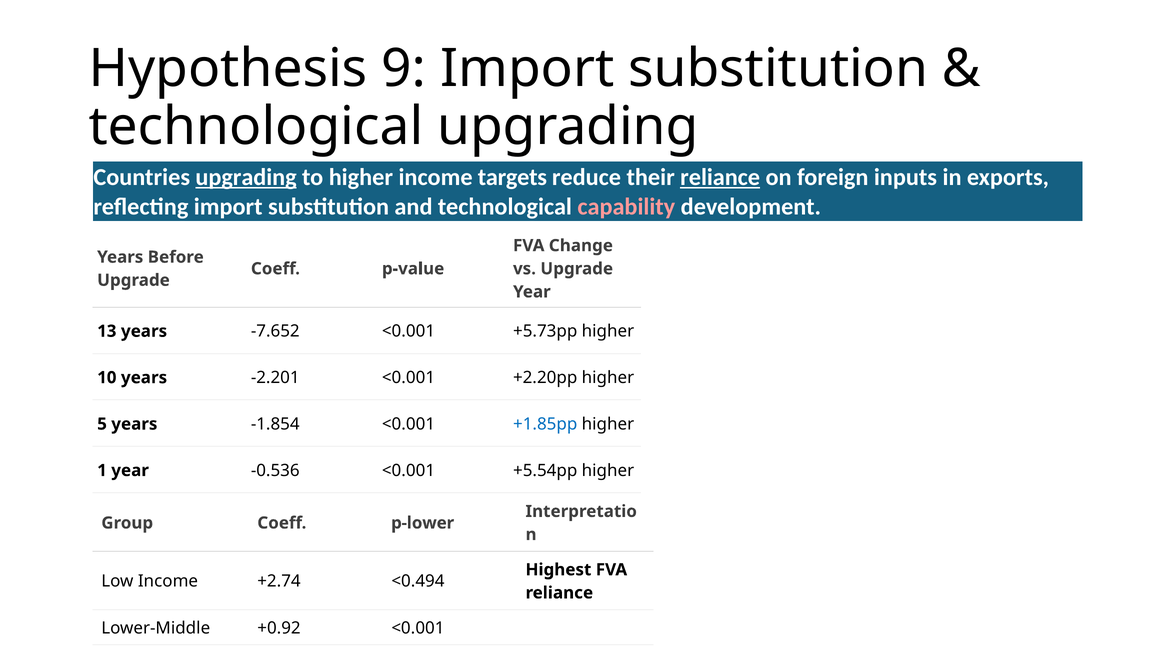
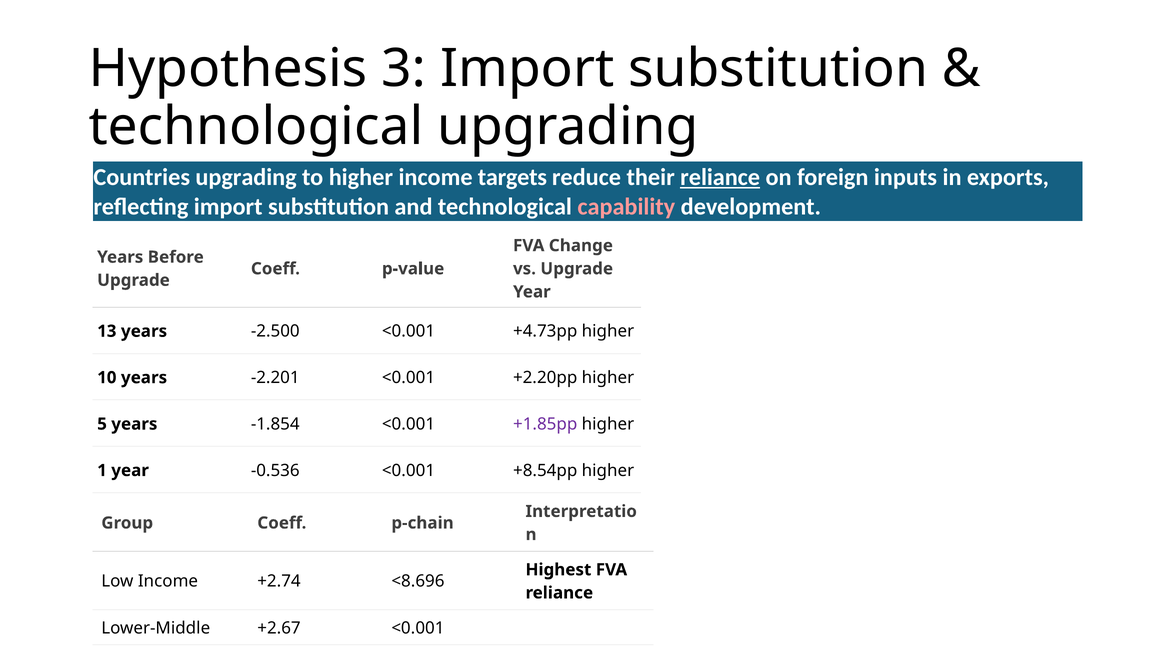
9: 9 -> 3
upgrading at (246, 177) underline: present -> none
-7.652: -7.652 -> -2.500
+5.73pp: +5.73pp -> +4.73pp
+1.85pp colour: blue -> purple
+5.54pp: +5.54pp -> +8.54pp
p-lower: p-lower -> p-chain
<0.494: <0.494 -> <8.696
+0.92: +0.92 -> +2.67
